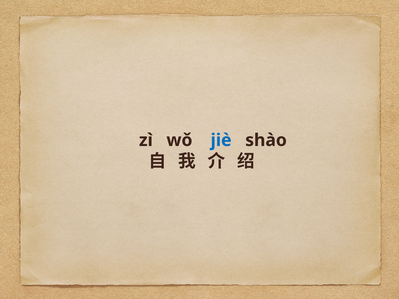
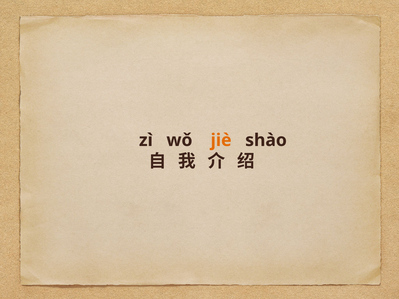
jiè colour: blue -> orange
